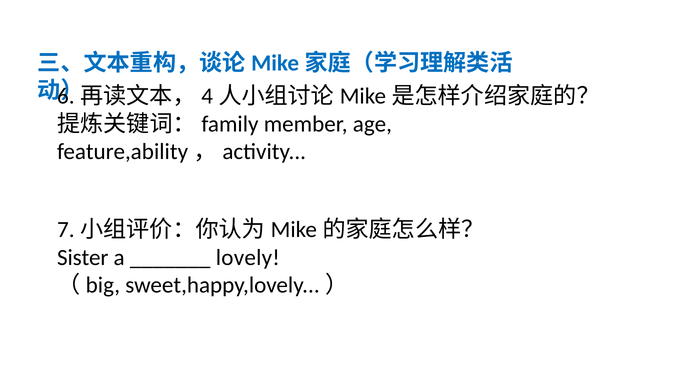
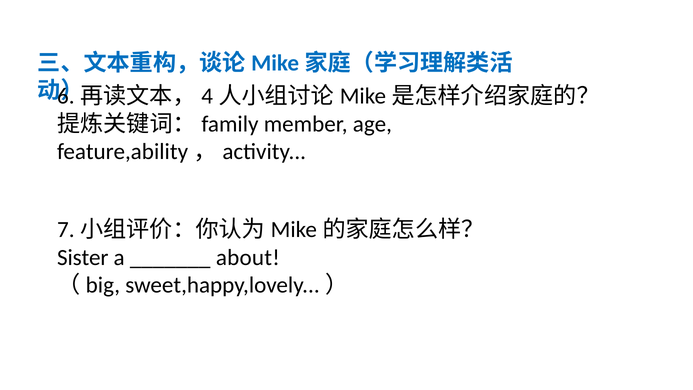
lovely: lovely -> about
